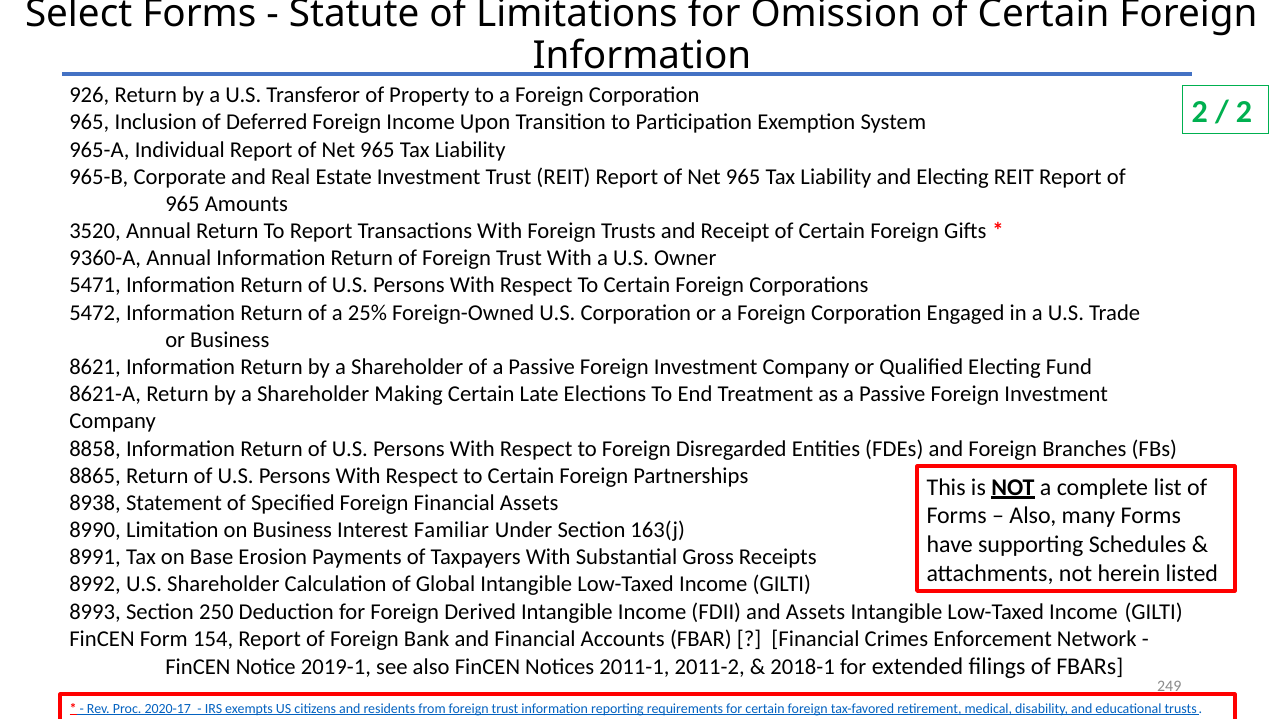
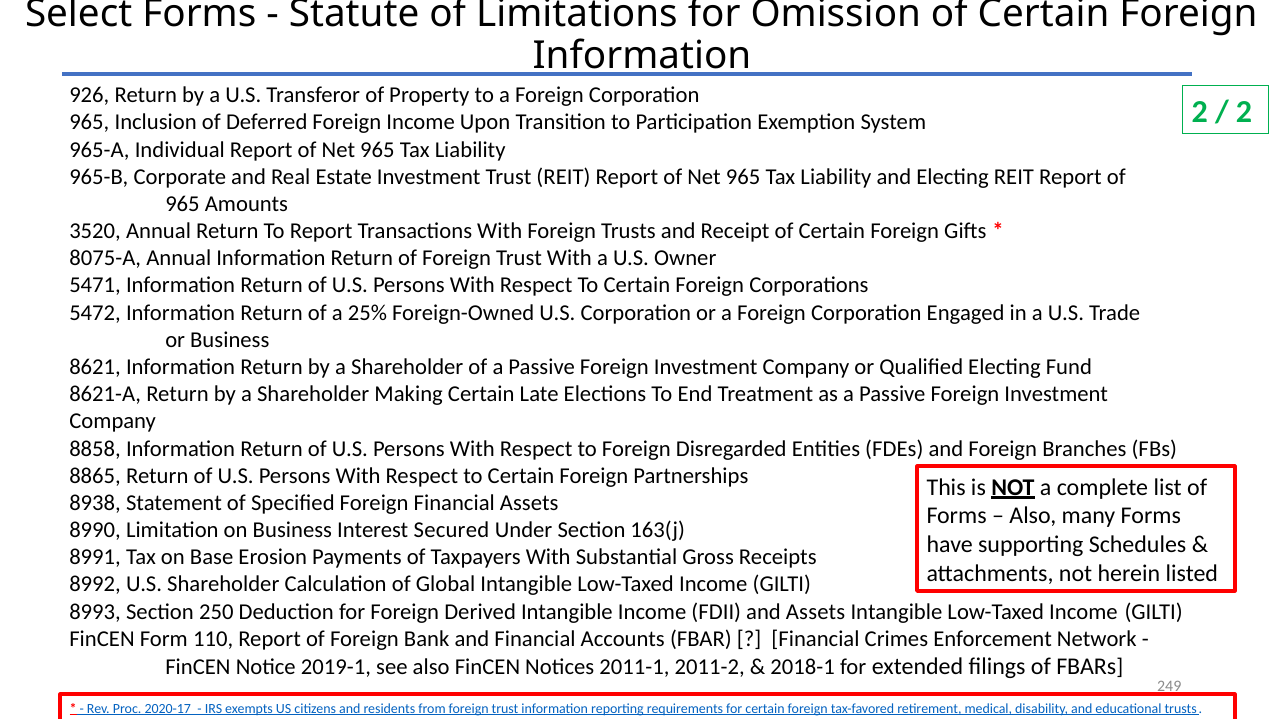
9360-A: 9360-A -> 8075-A
Familiar: Familiar -> Secured
154: 154 -> 110
